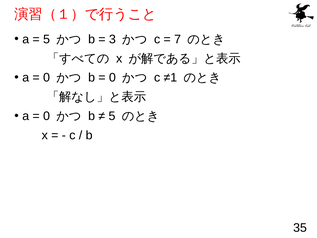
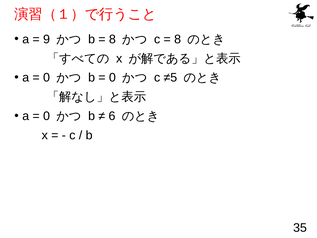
5 at (47, 39): 5 -> 9
3 at (112, 39): 3 -> 8
7 at (178, 39): 7 -> 8
≠1: ≠1 -> ≠5
5 at (112, 116): 5 -> 6
